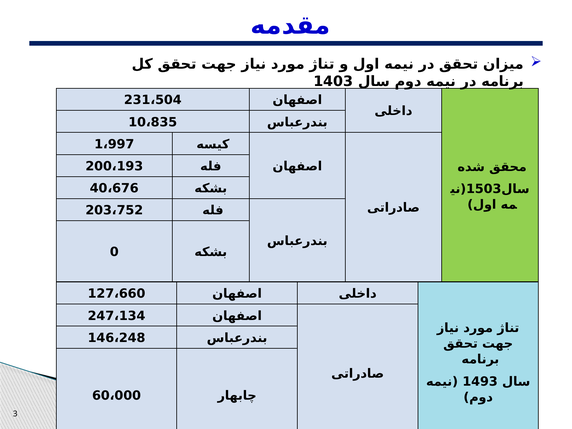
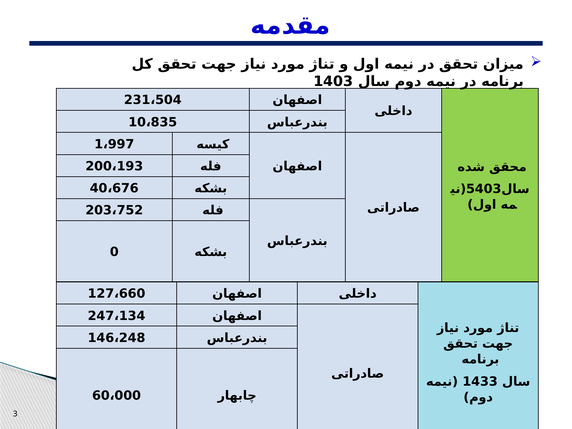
1503: 1503 -> 5403
1493: 1493 -> 1433
